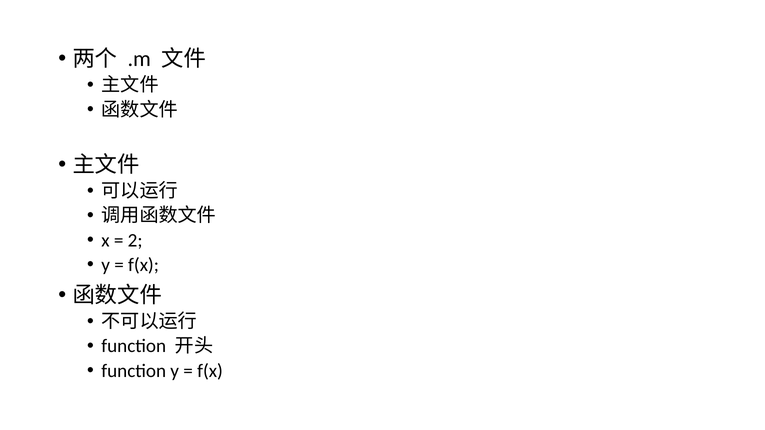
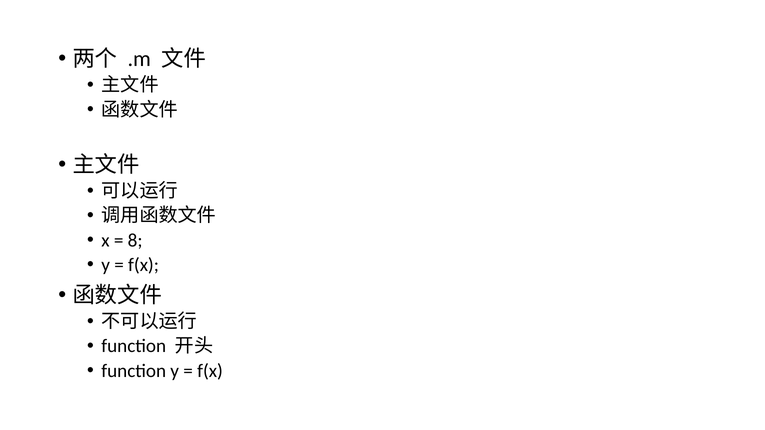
2: 2 -> 8
